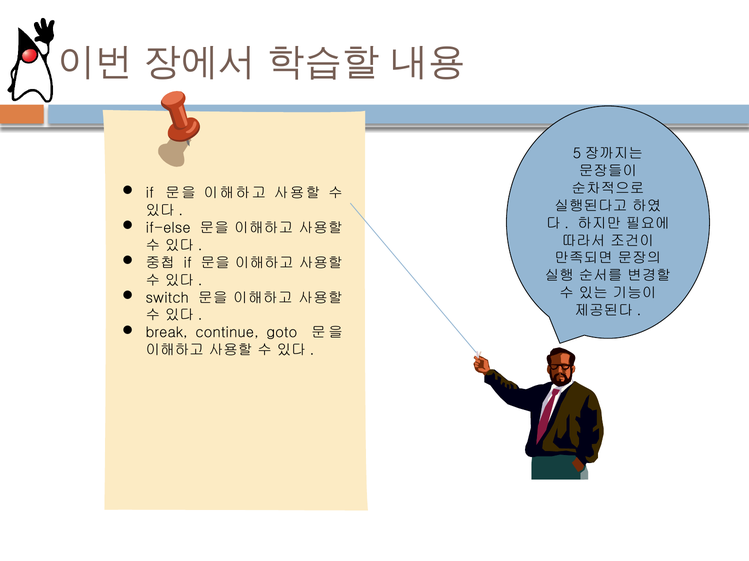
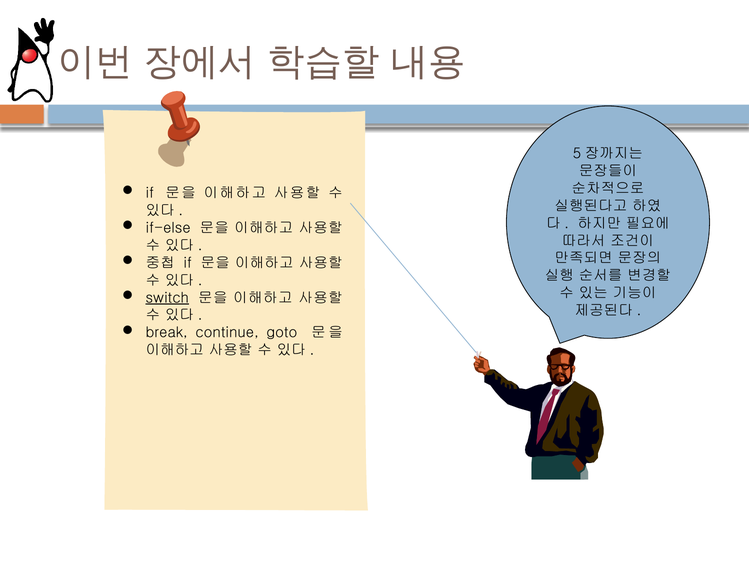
switch underline: none -> present
